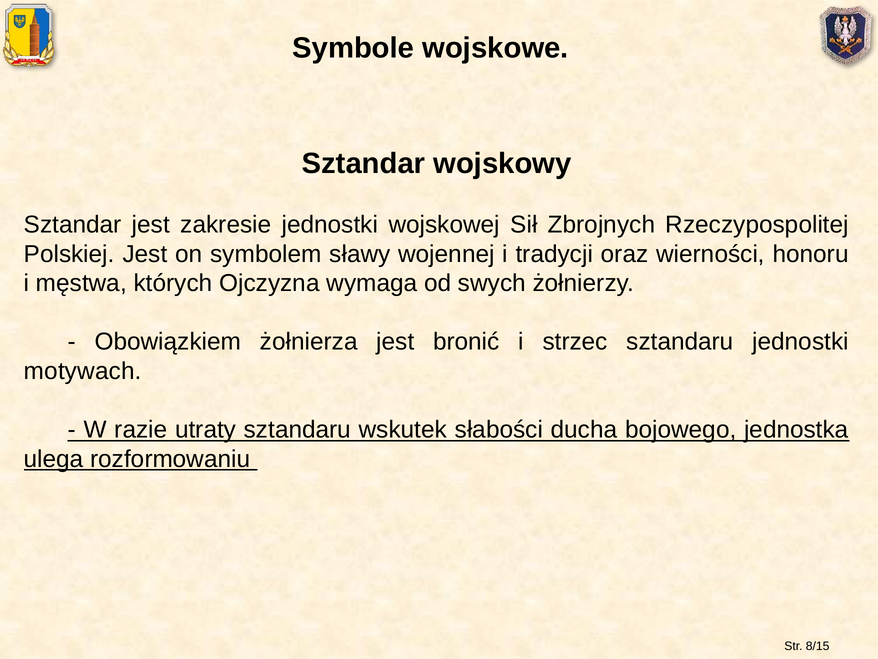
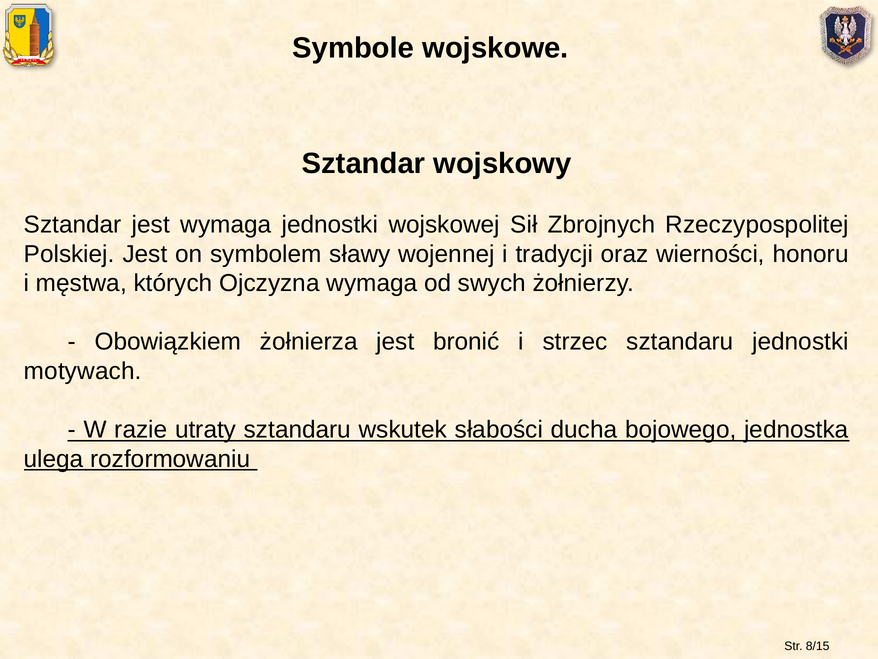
jest zakresie: zakresie -> wymaga
